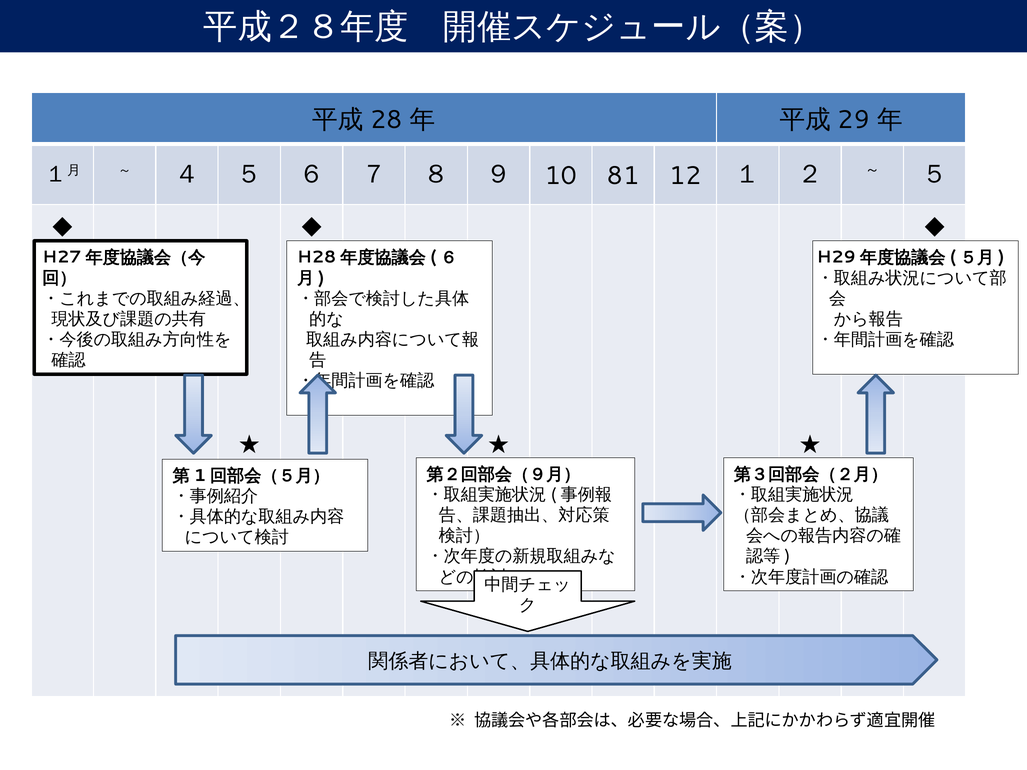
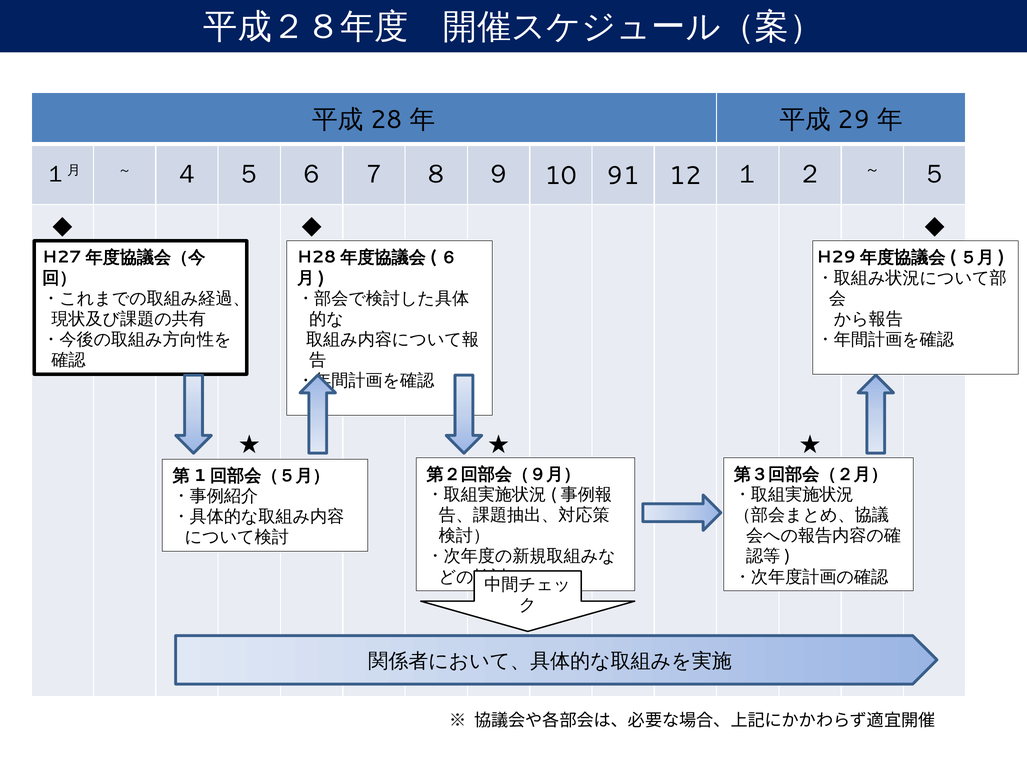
81: 81 -> 91
